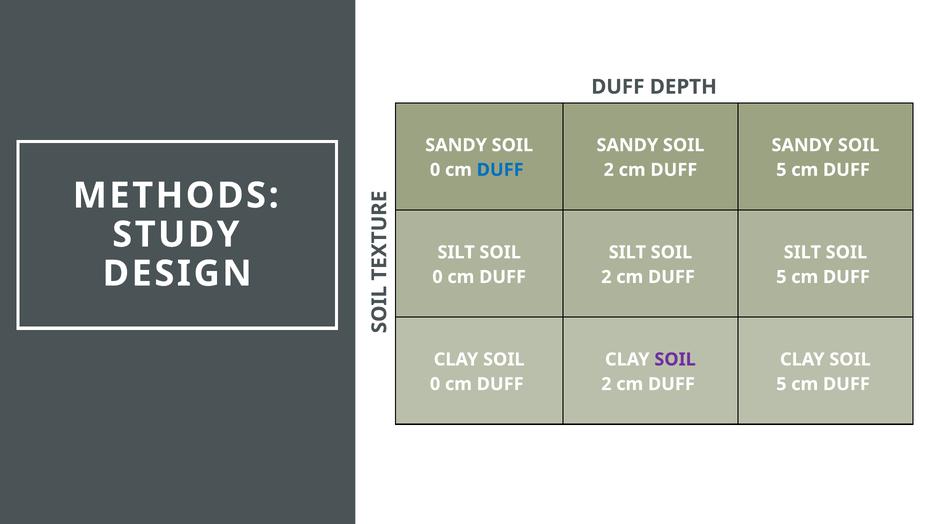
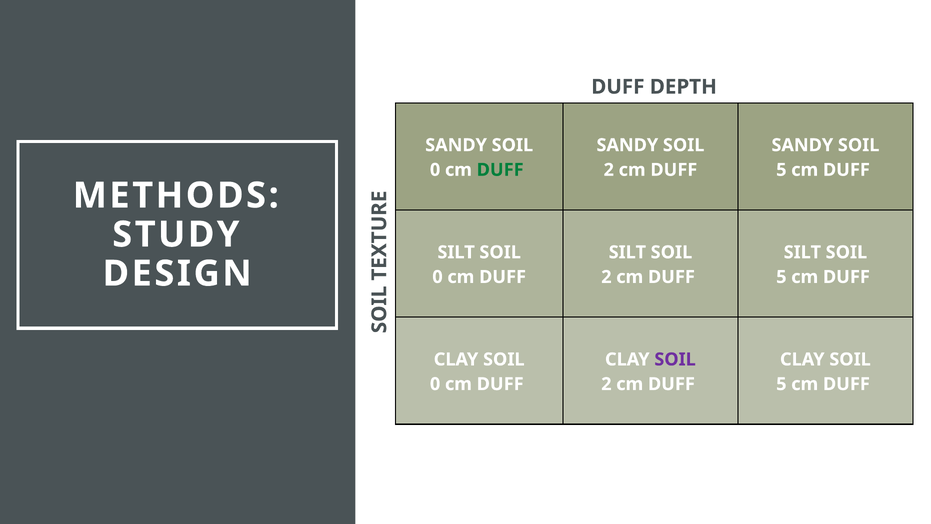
DUFF at (500, 170) colour: blue -> green
